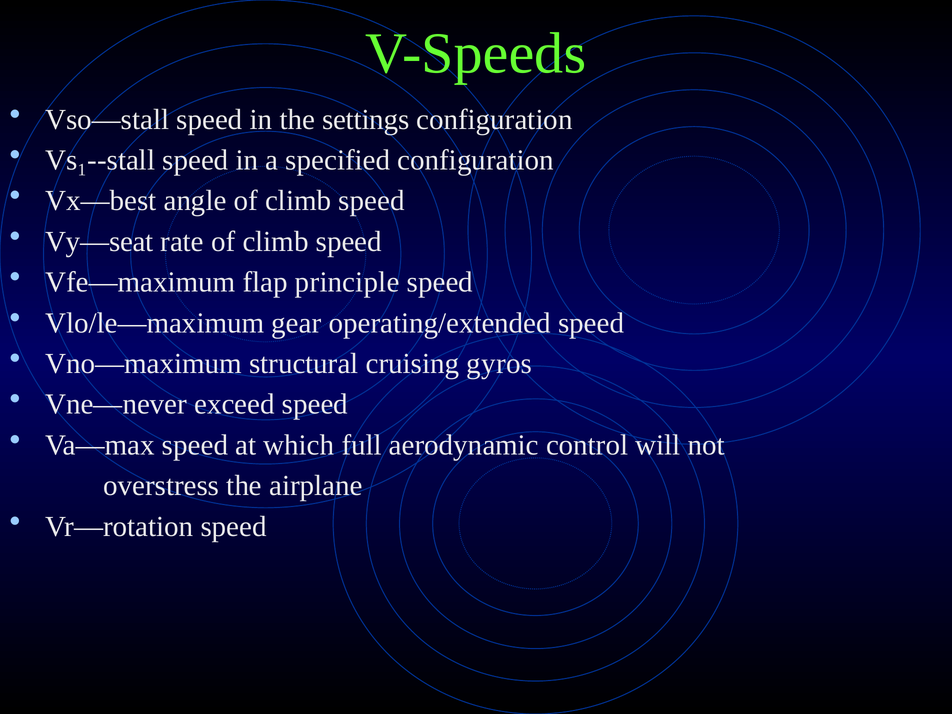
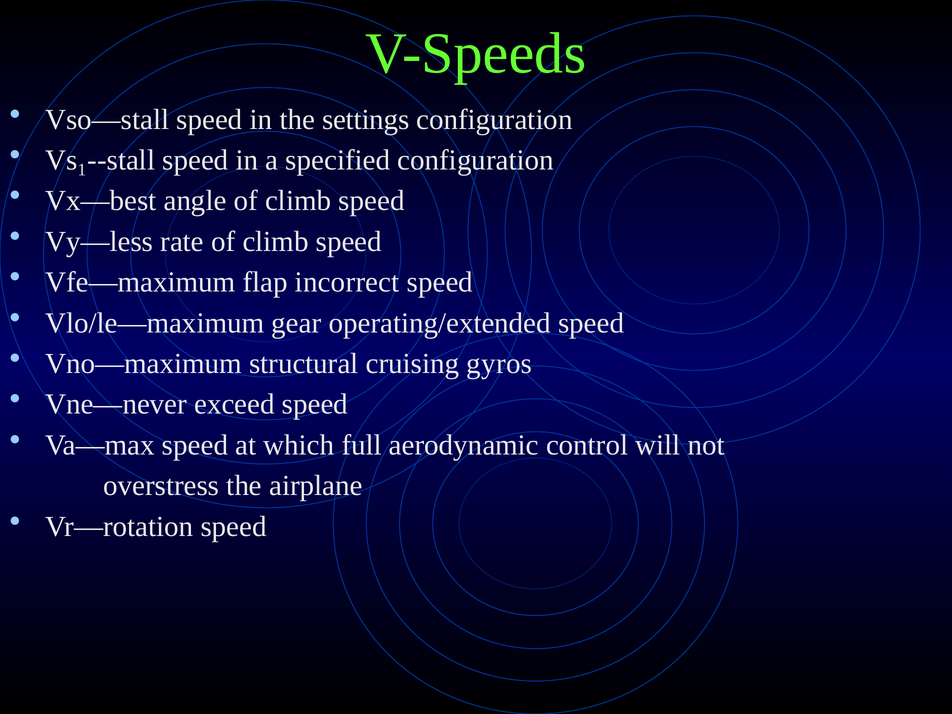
Vy—seat: Vy—seat -> Vy—less
principle: principle -> incorrect
